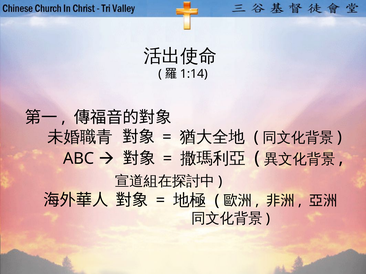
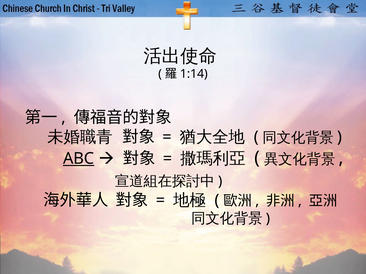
ABC underline: none -> present
